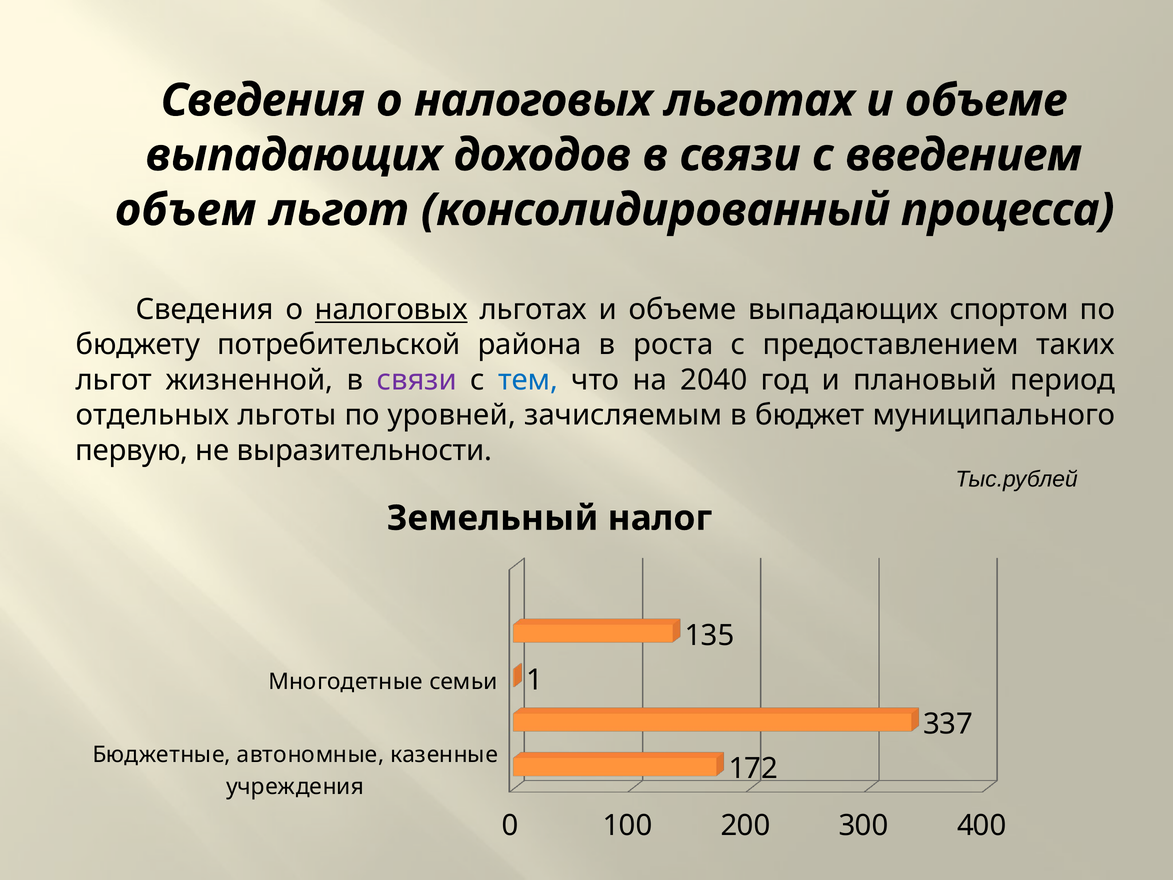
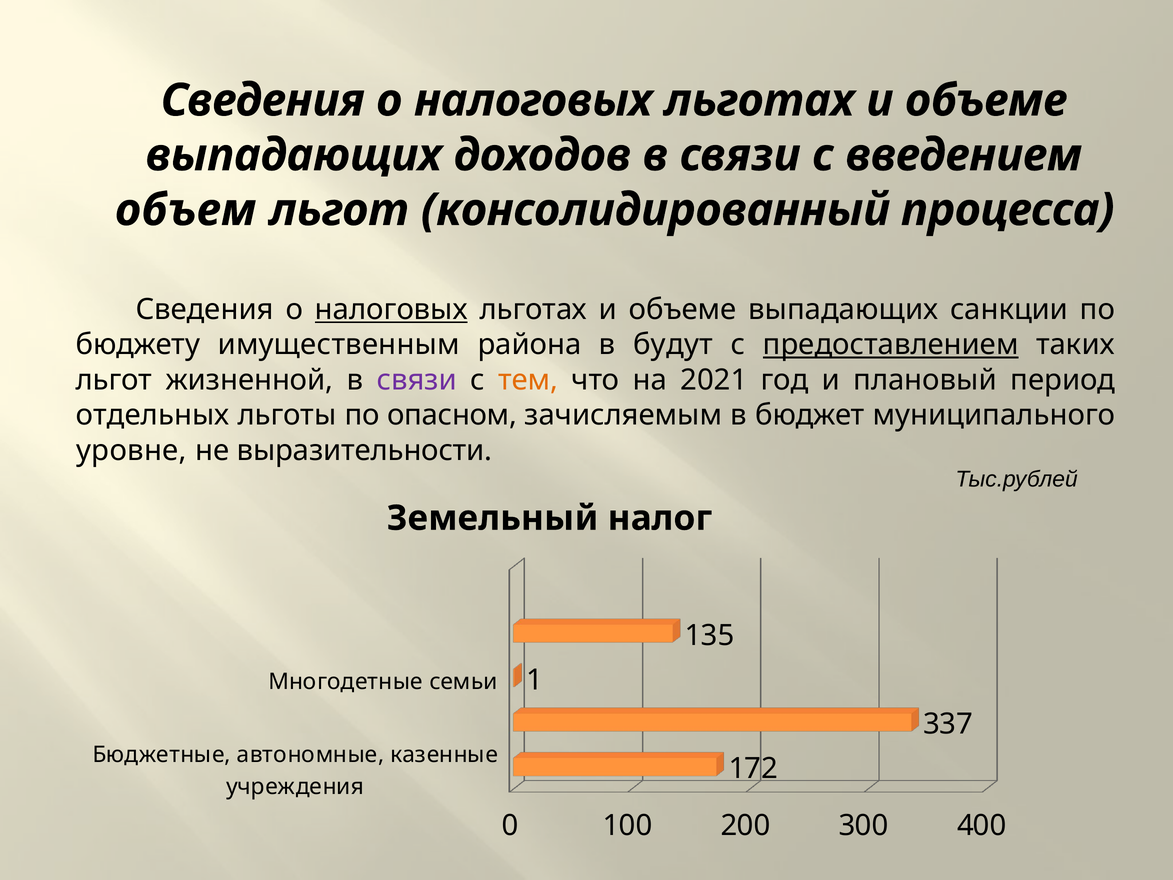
спортом: спортом -> санкции
потребительской: потребительской -> имущественным
роста: роста -> будут
предоставлением underline: none -> present
тем colour: blue -> orange
2040: 2040 -> 2021
уровней: уровней -> опасном
первую: первую -> уровне
